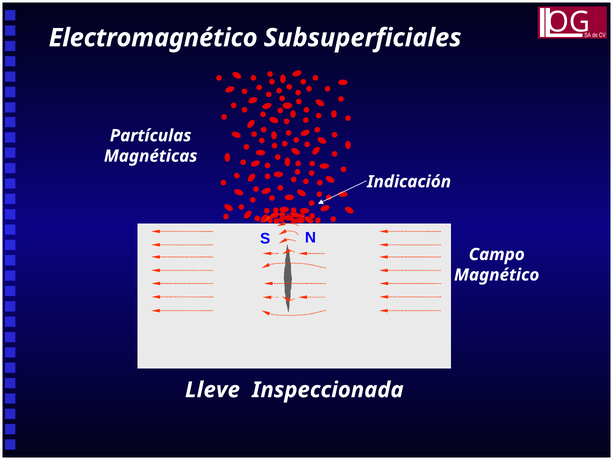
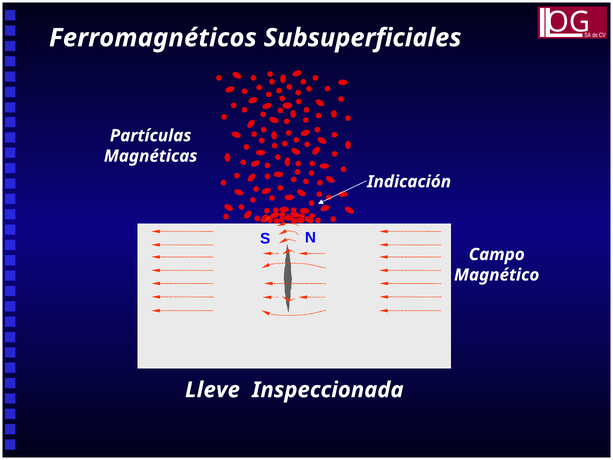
Electromagnético: Electromagnético -> Ferromagnéticos
